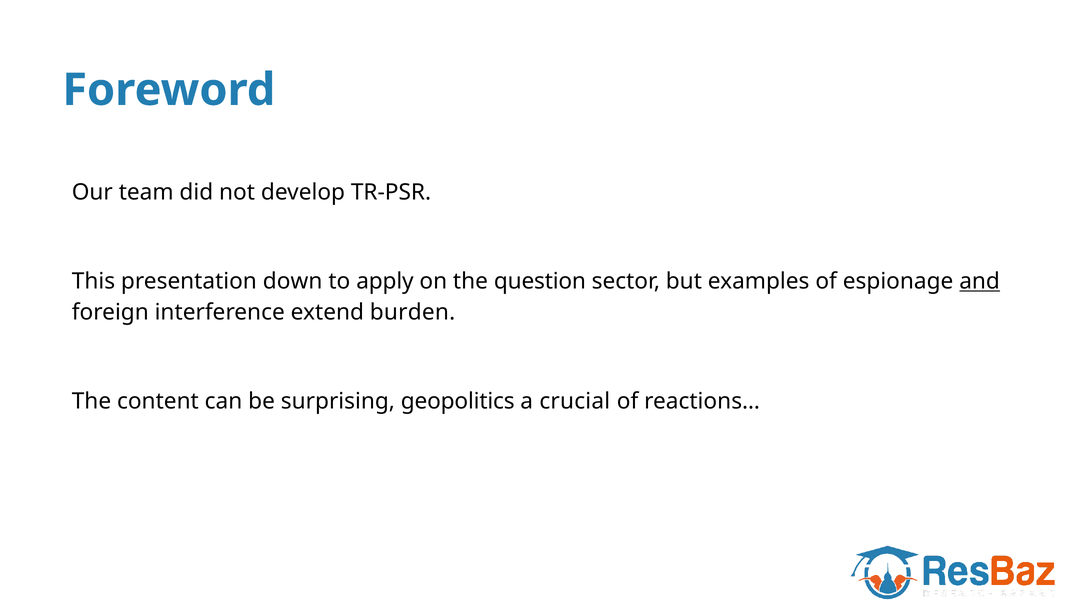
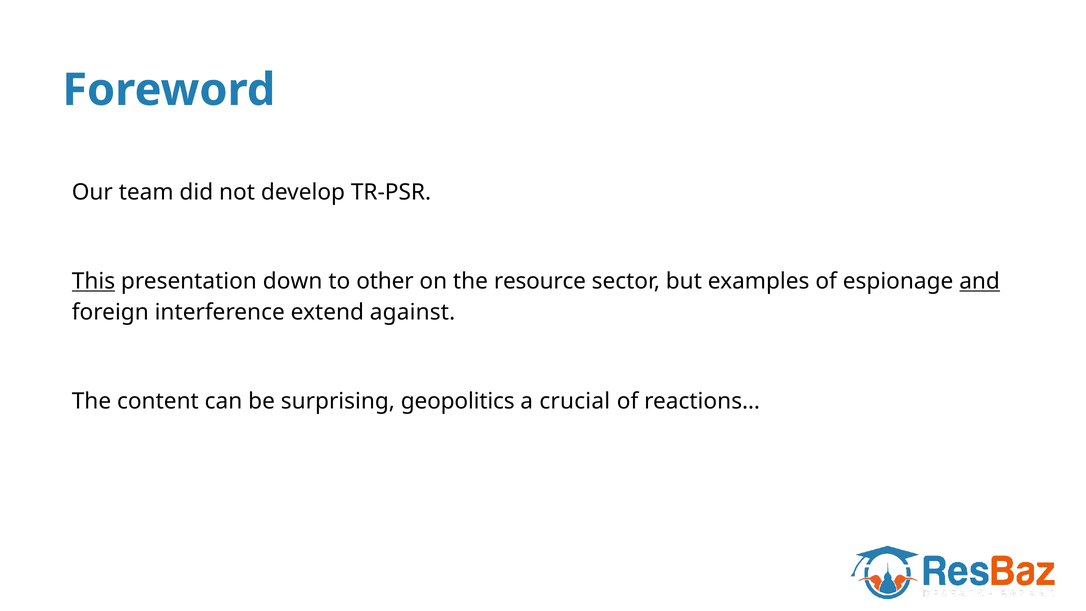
This underline: none -> present
apply: apply -> other
question: question -> resource
burden: burden -> against
